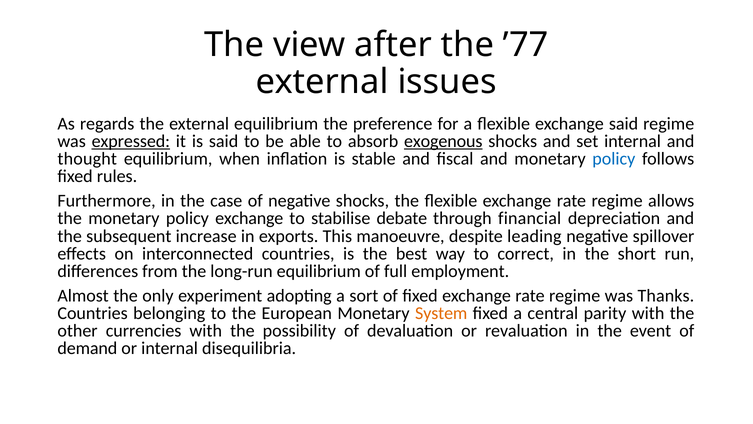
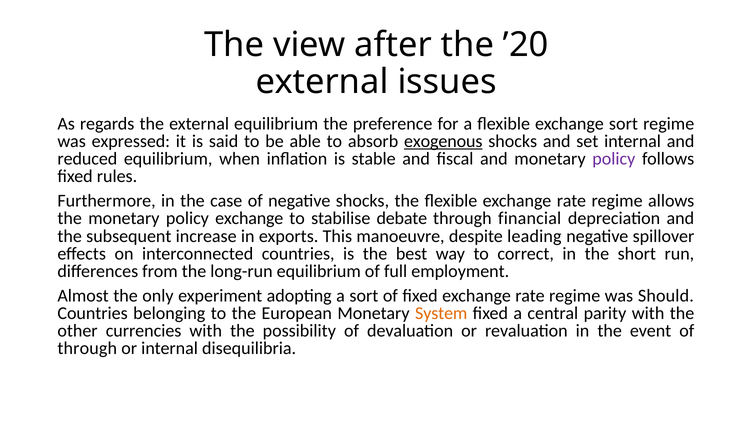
’77: ’77 -> ’20
exchange said: said -> sort
expressed underline: present -> none
thought: thought -> reduced
policy at (614, 159) colour: blue -> purple
Thanks: Thanks -> Should
demand at (87, 348): demand -> through
